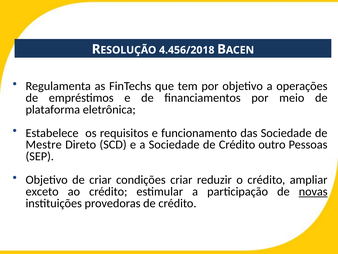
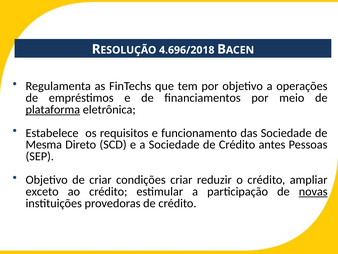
4.456/2018: 4.456/2018 -> 4.696/2018
plataforma underline: none -> present
Mestre: Mestre -> Mesma
outro: outro -> antes
